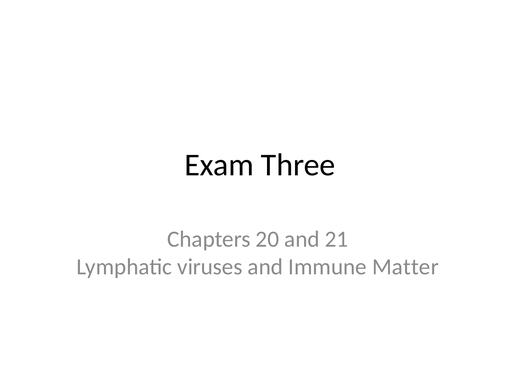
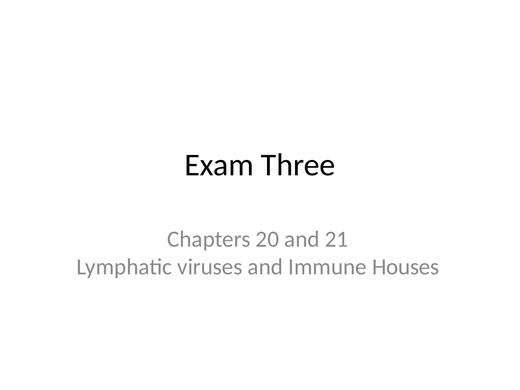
Matter: Matter -> Houses
